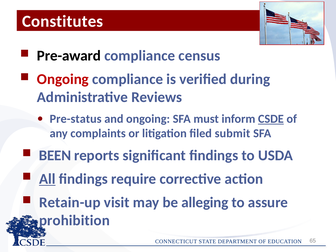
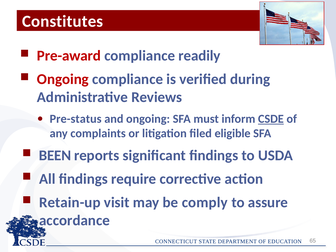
Pre-award colour: black -> red
census: census -> readily
submit: submit -> eligible
All underline: present -> none
alleging: alleging -> comply
prohibition: prohibition -> accordance
